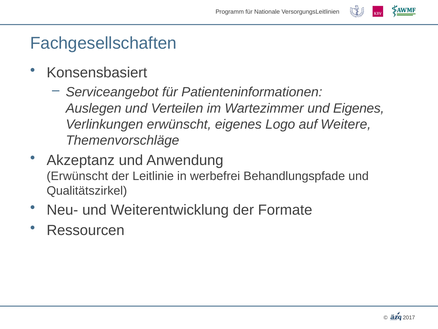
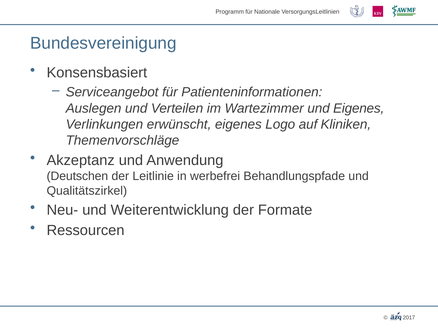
Fachgesellschaften: Fachgesellschaften -> Bundesvereinigung
Weitere: Weitere -> Kliniken
Erwünscht at (77, 176): Erwünscht -> Deutschen
